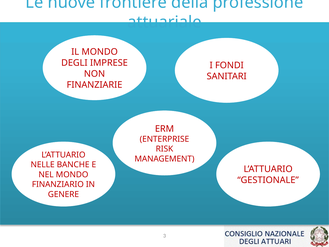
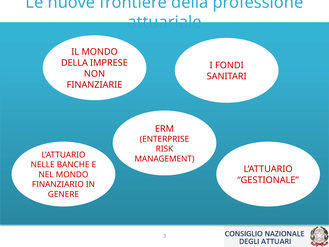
DEGLI at (74, 63): DEGLI -> DELLA
